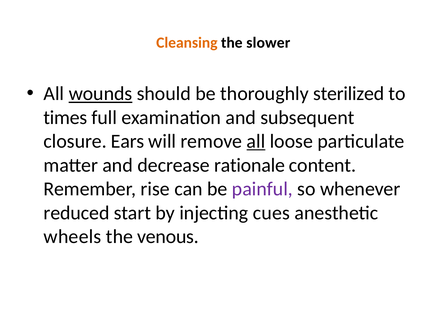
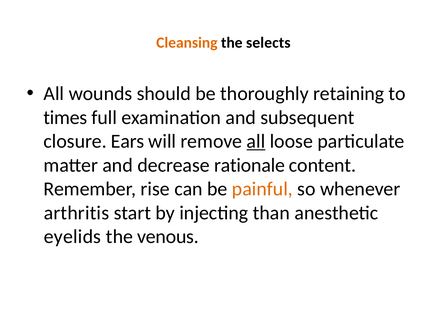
slower: slower -> selects
wounds underline: present -> none
sterilized: sterilized -> retaining
painful colour: purple -> orange
reduced: reduced -> arthritis
cues: cues -> than
wheels: wheels -> eyelids
